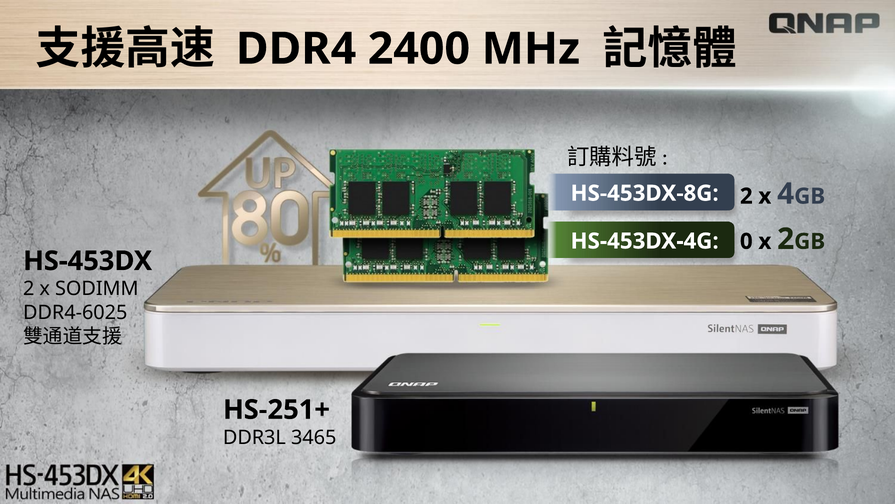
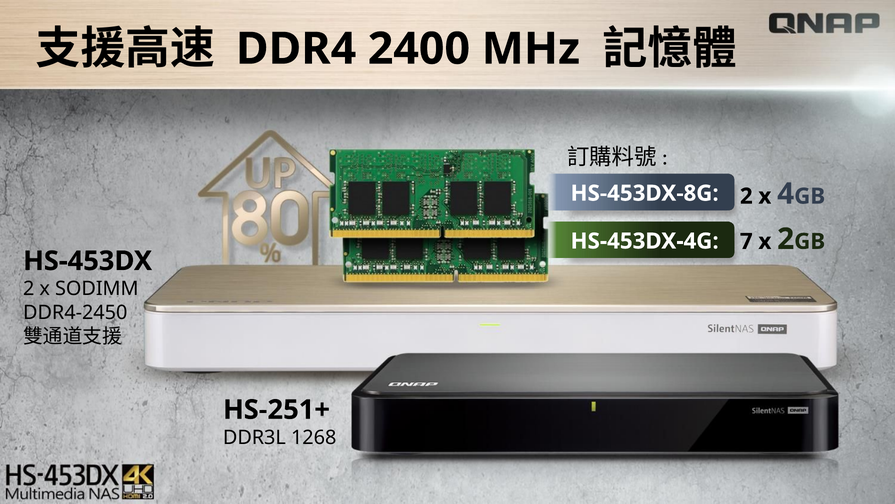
0: 0 -> 7
DDR4-6025: DDR4-6025 -> DDR4-2450
3465: 3465 -> 1268
